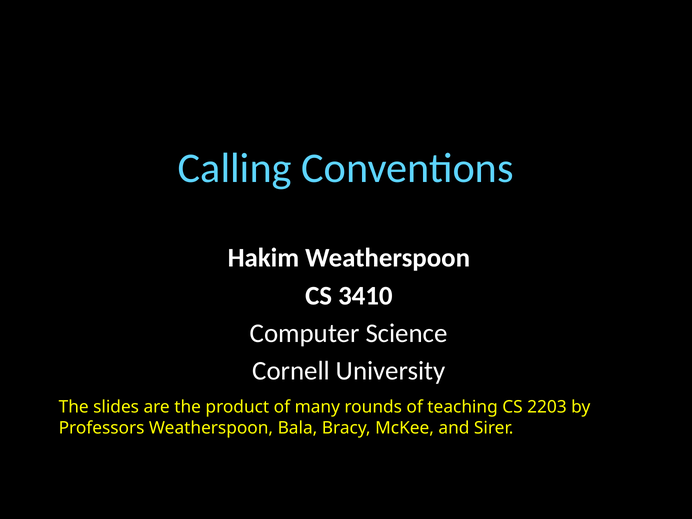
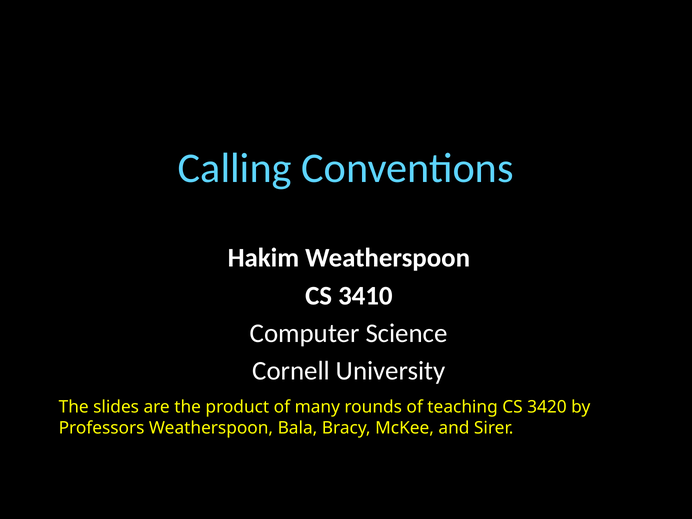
2203: 2203 -> 3420
